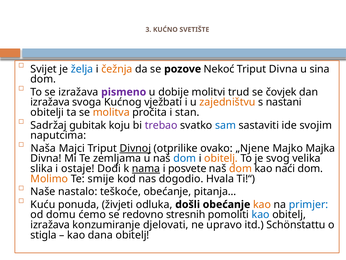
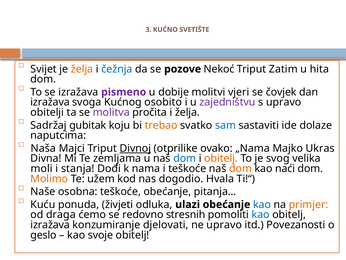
želja at (82, 69) colour: blue -> orange
čežnja colour: orange -> blue
Triput Divna: Divna -> Zatim
sina: sina -> hita
trud: trud -> vjeri
vježbati: vježbati -> osobito
zajedništvu colour: orange -> purple
s nastani: nastani -> upravo
molitva colour: orange -> purple
i stan: stan -> želja
trebao colour: purple -> orange
svojim: svojim -> dolaze
„Njene: „Njene -> „Nama
Majka: Majka -> Ukras
slika: slika -> moli
ostaje: ostaje -> stanja
nama underline: present -> none
i posvete: posvete -> teškoće
smije: smije -> užem
nastalo: nastalo -> osobna
došli: došli -> ulazi
kao at (262, 204) colour: orange -> blue
primjer colour: blue -> orange
domu: domu -> draga
Schönstattu: Schönstattu -> Povezanosti
stigla: stigla -> geslo
dana: dana -> svoje
